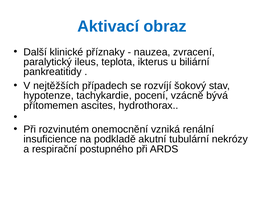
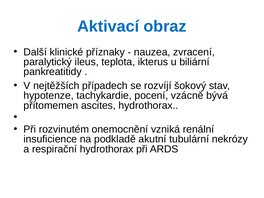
respirační postupného: postupného -> hydrothorax
